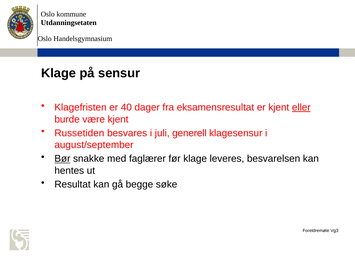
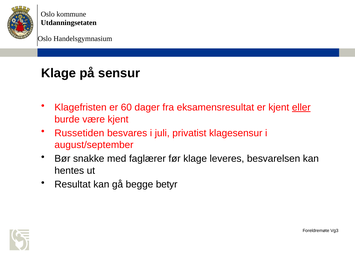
40: 40 -> 60
generell: generell -> privatist
Bør underline: present -> none
søke: søke -> betyr
